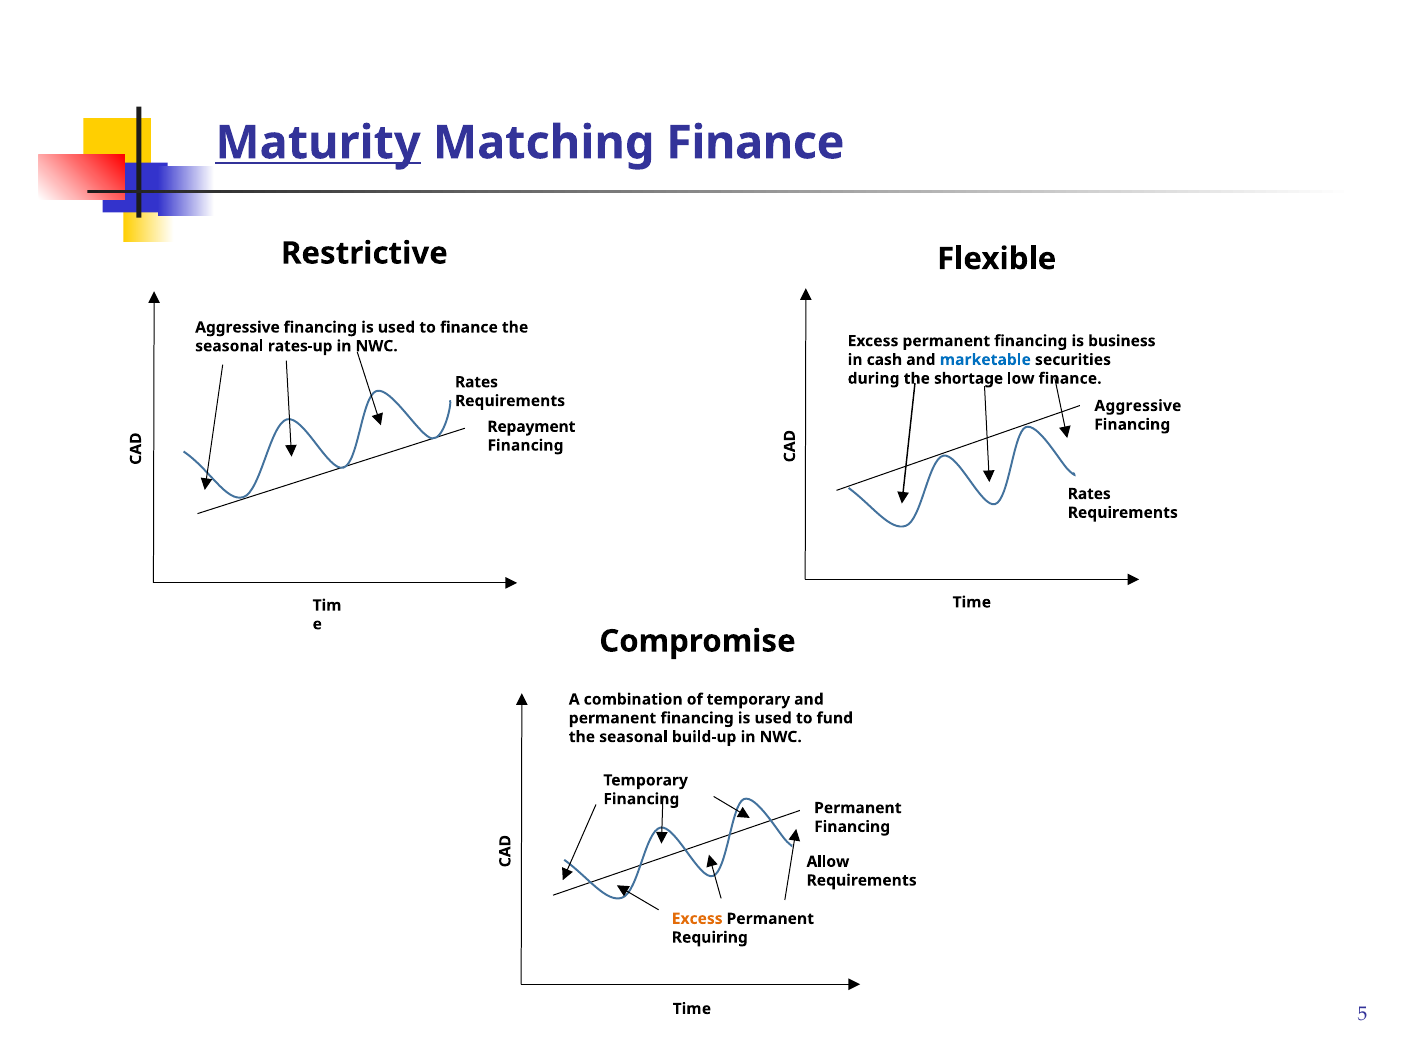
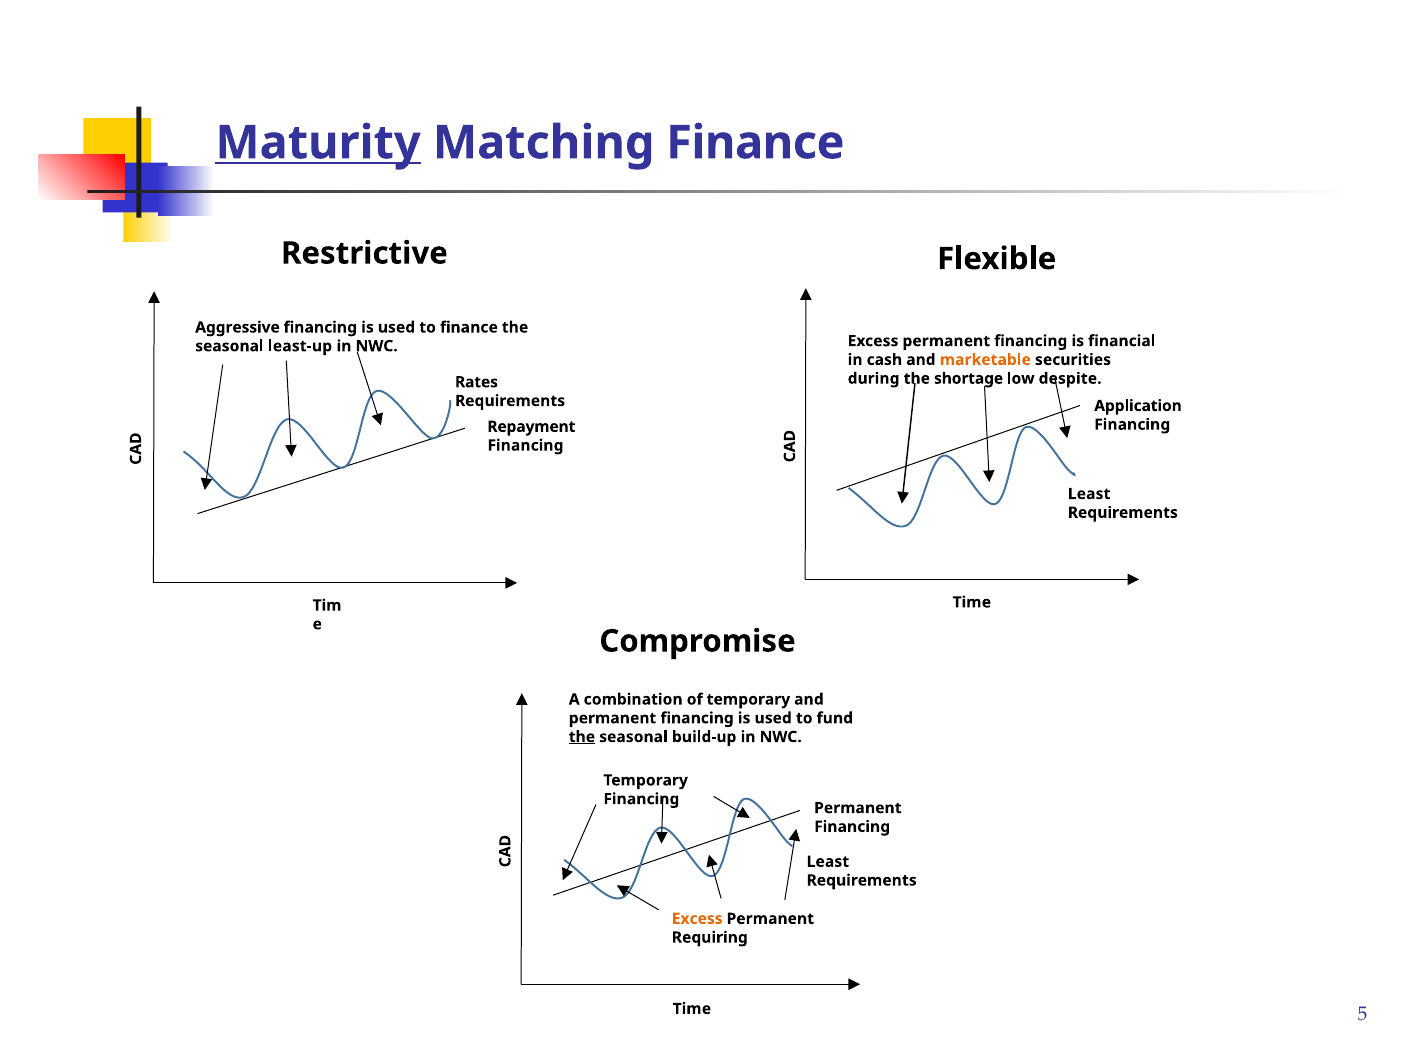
business: business -> financial
rates-up: rates-up -> least-up
marketable colour: blue -> orange
low finance: finance -> despite
Aggressive at (1138, 406): Aggressive -> Application
Rates at (1089, 494): Rates -> Least
the at (582, 737) underline: none -> present
Allow at (828, 861): Allow -> Least
